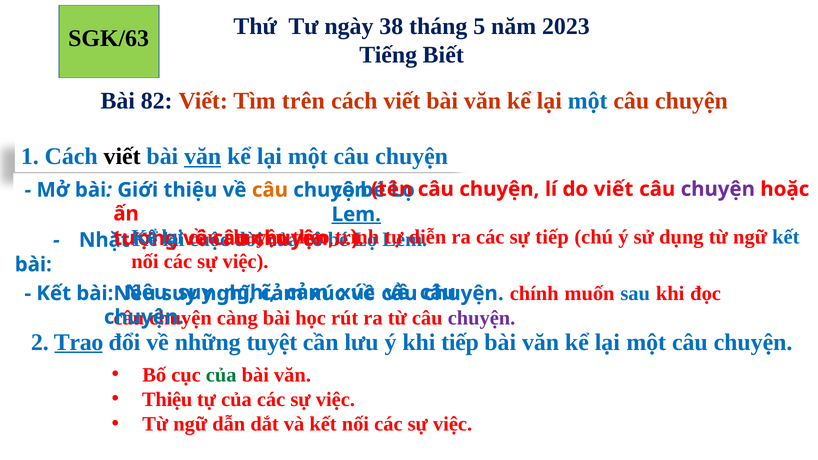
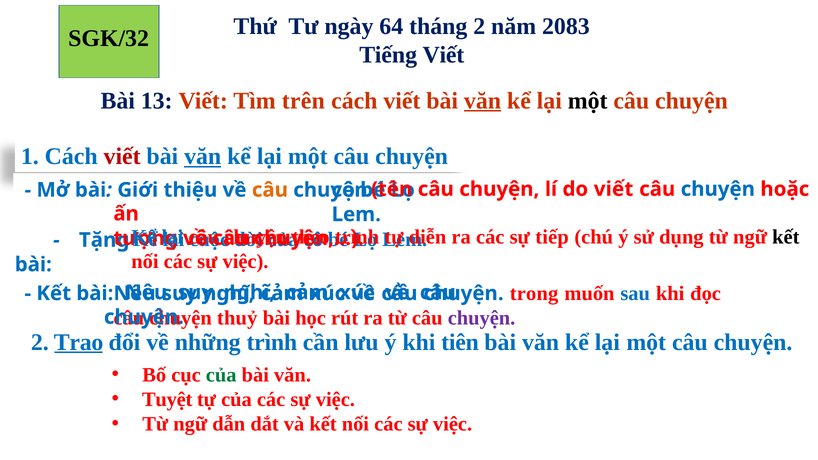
38: 38 -> 64
tháng 5: 5 -> 2
2023: 2023 -> 2083
SGK/63: SGK/63 -> SGK/32
Tiếng Biết: Biết -> Viết
82: 82 -> 13
văn at (483, 101) underline: none -> present
một at (588, 101) colour: blue -> black
viết at (122, 156) colour: black -> red
chuyện at (718, 189) colour: purple -> blue
Lem at (356, 214) underline: present -> none
kết at (786, 237) colour: blue -> black
Nhặt: Nhặt -> Tặng
chính: chính -> trong
càng: càng -> thuỷ
những tuyệt: tuyệt -> trình
khi tiếp: tiếp -> tiên
Thiệu at (167, 399): Thiệu -> Tuyệt
